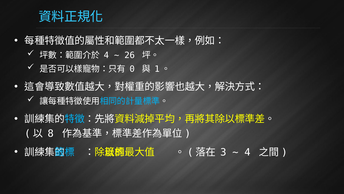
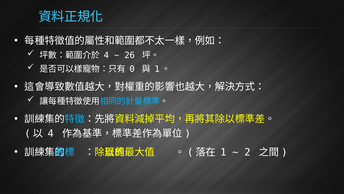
8 at (51, 133): 8 -> 4
3: 3 -> 1
4 at (247, 152): 4 -> 2
